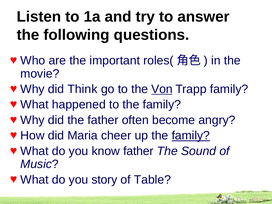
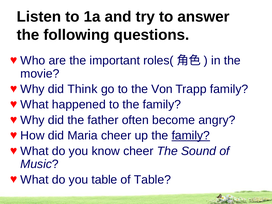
Von underline: present -> none
know father: father -> cheer
you story: story -> table
